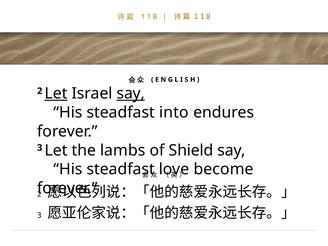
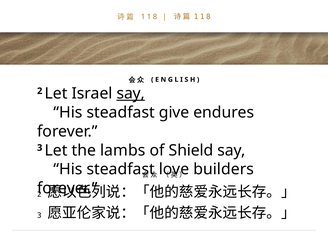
Let at (56, 94) underline: present -> none
into: into -> give
become: become -> builders
